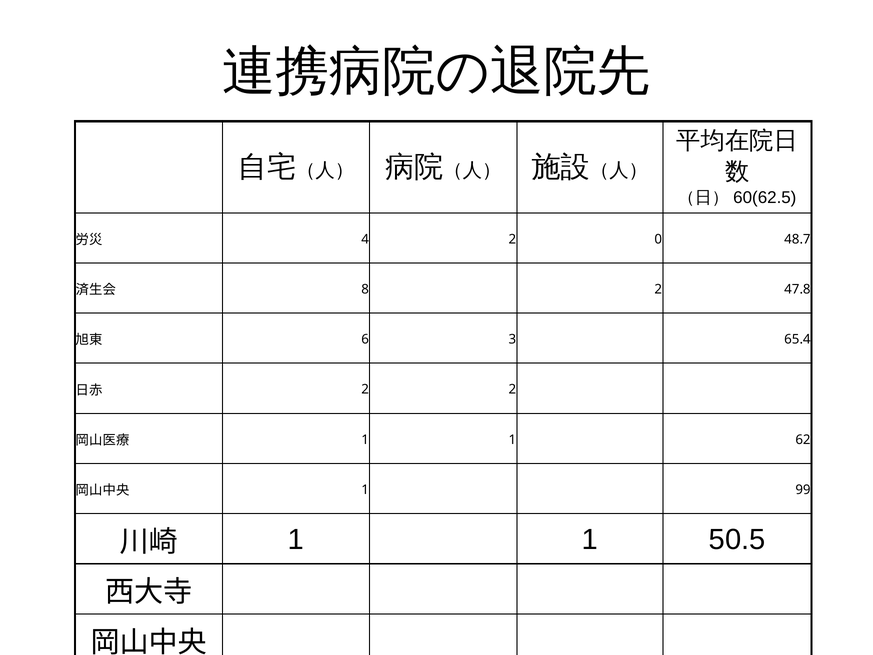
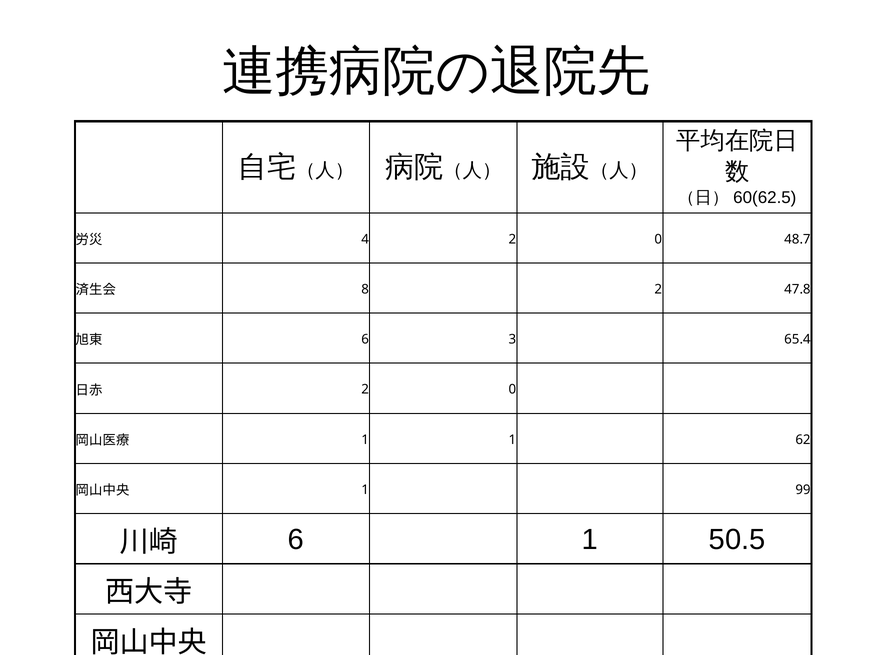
2 at (512, 389): 2 -> 0
1 at (296, 539): 1 -> 6
